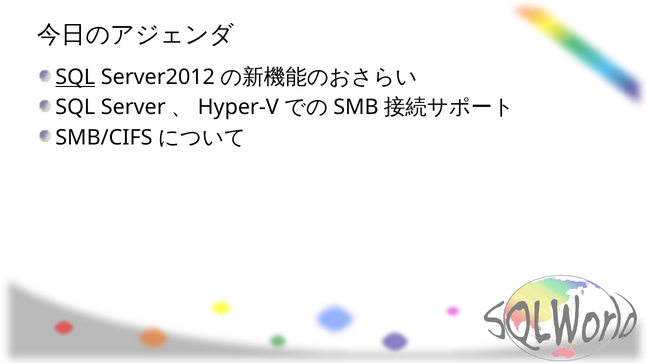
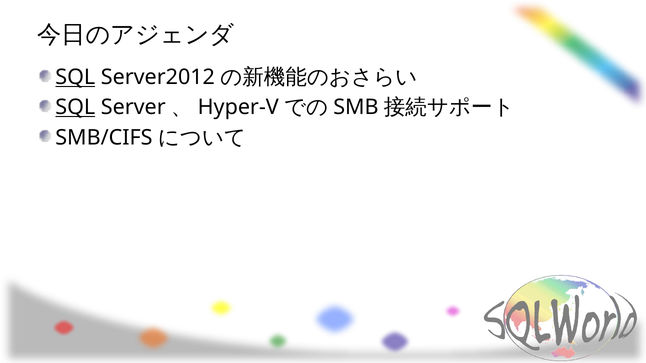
SQL at (75, 107) underline: none -> present
